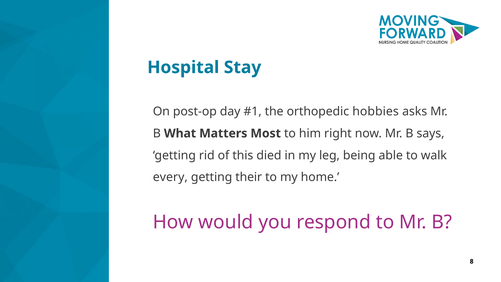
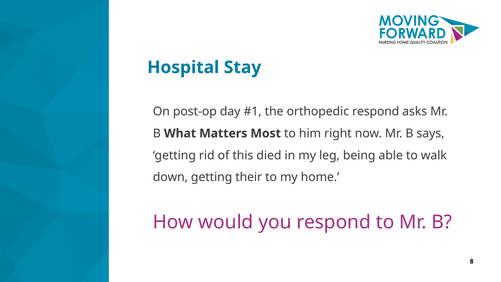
orthopedic hobbies: hobbies -> respond
every: every -> down
